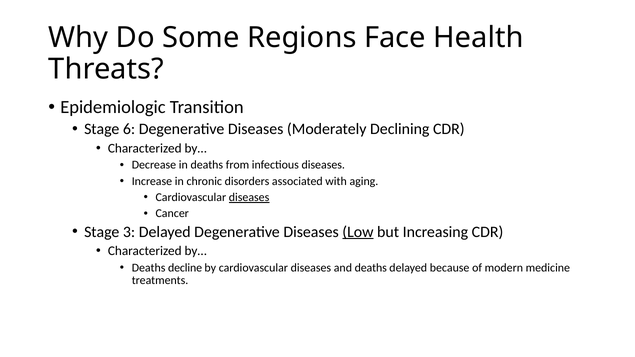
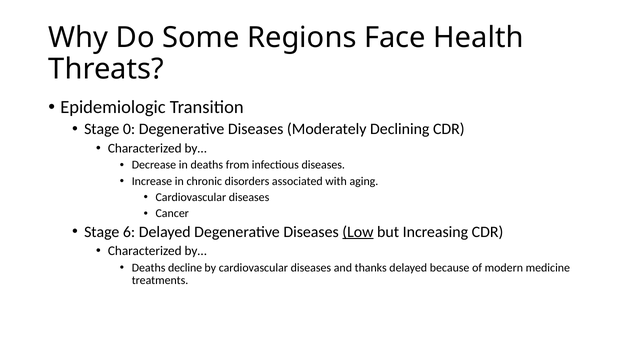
6: 6 -> 0
diseases at (249, 197) underline: present -> none
3: 3 -> 6
and deaths: deaths -> thanks
